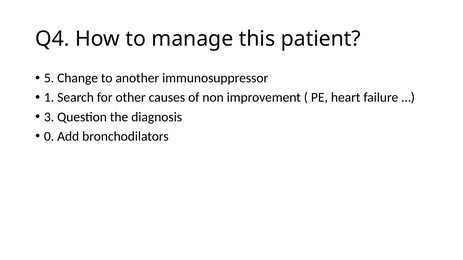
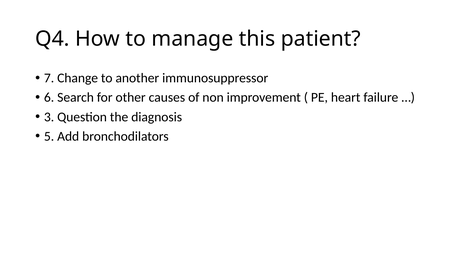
5: 5 -> 7
1: 1 -> 6
0: 0 -> 5
